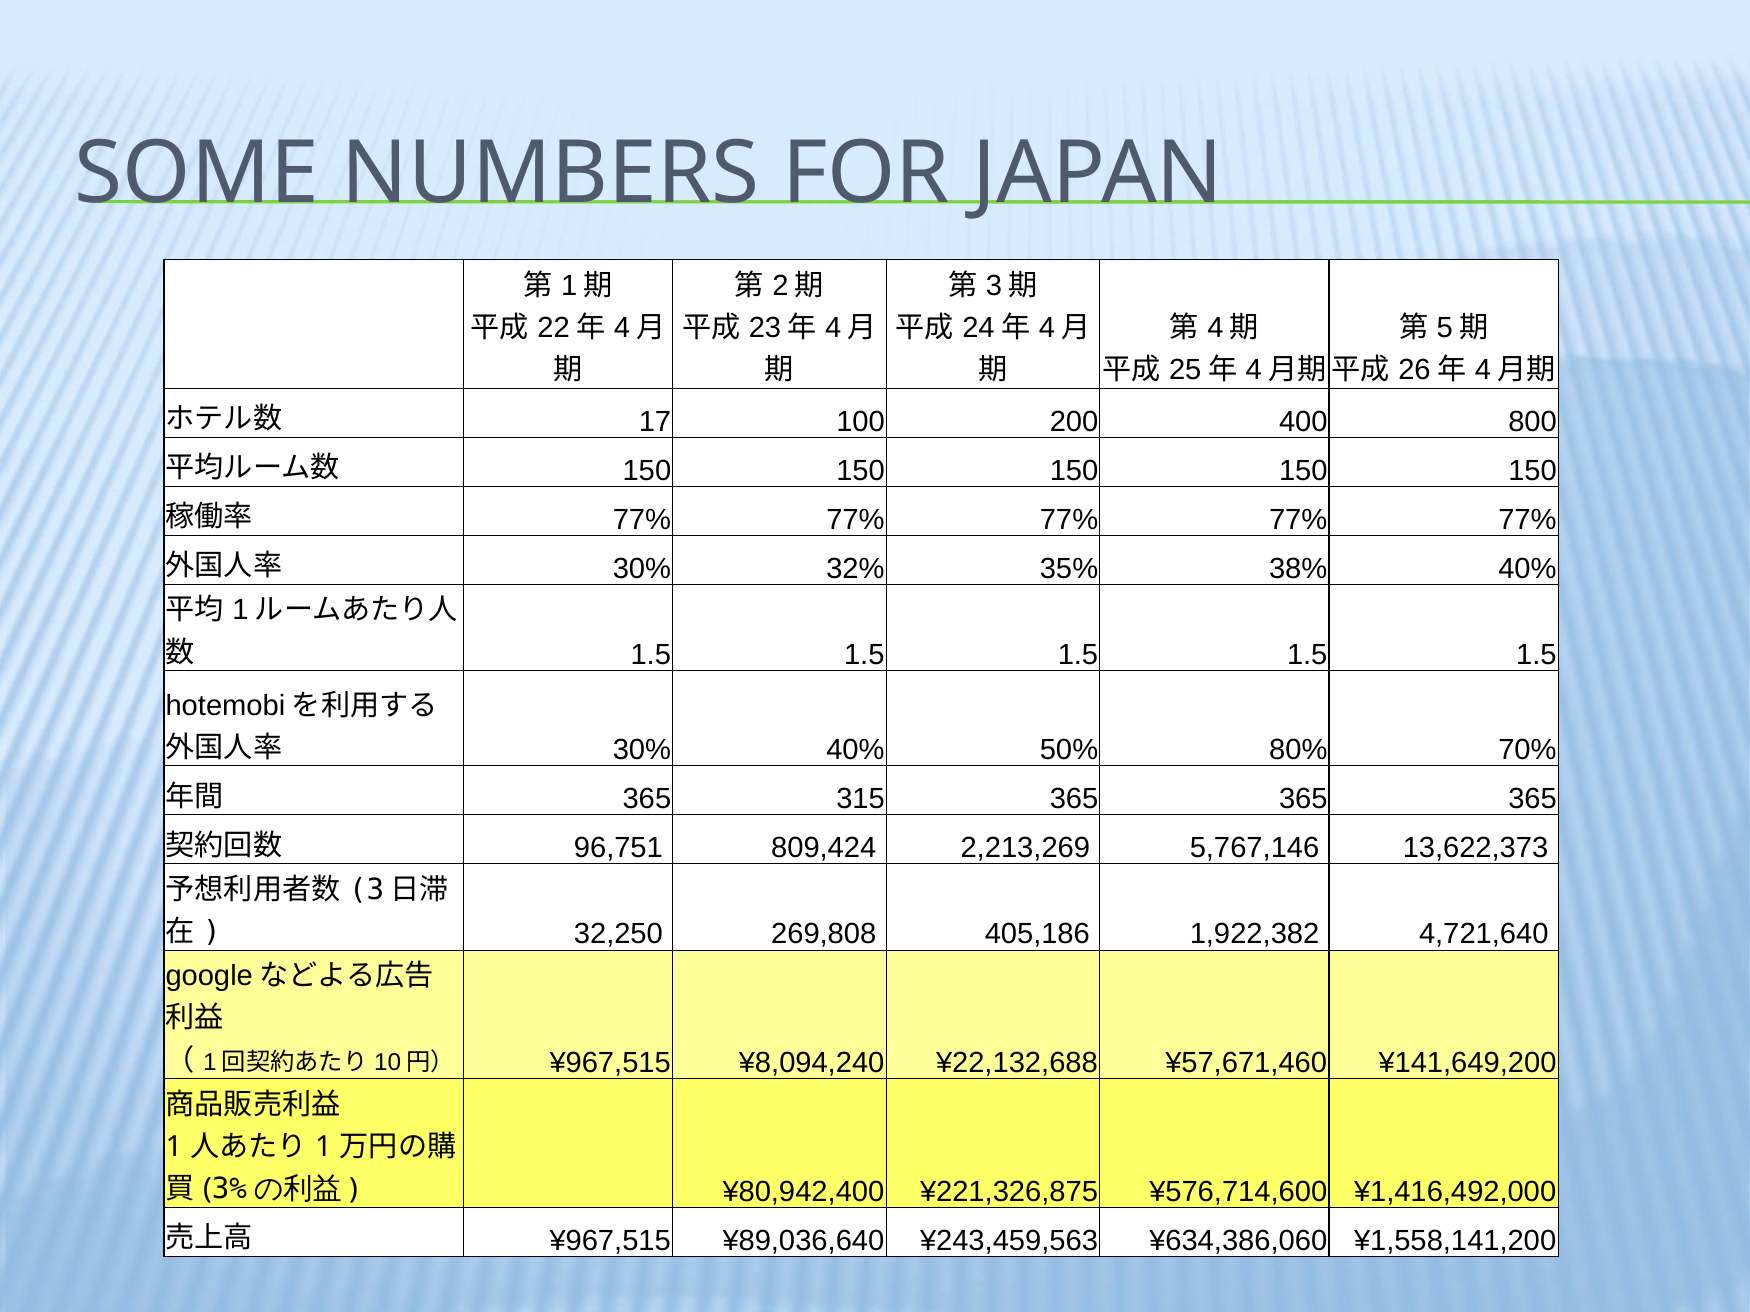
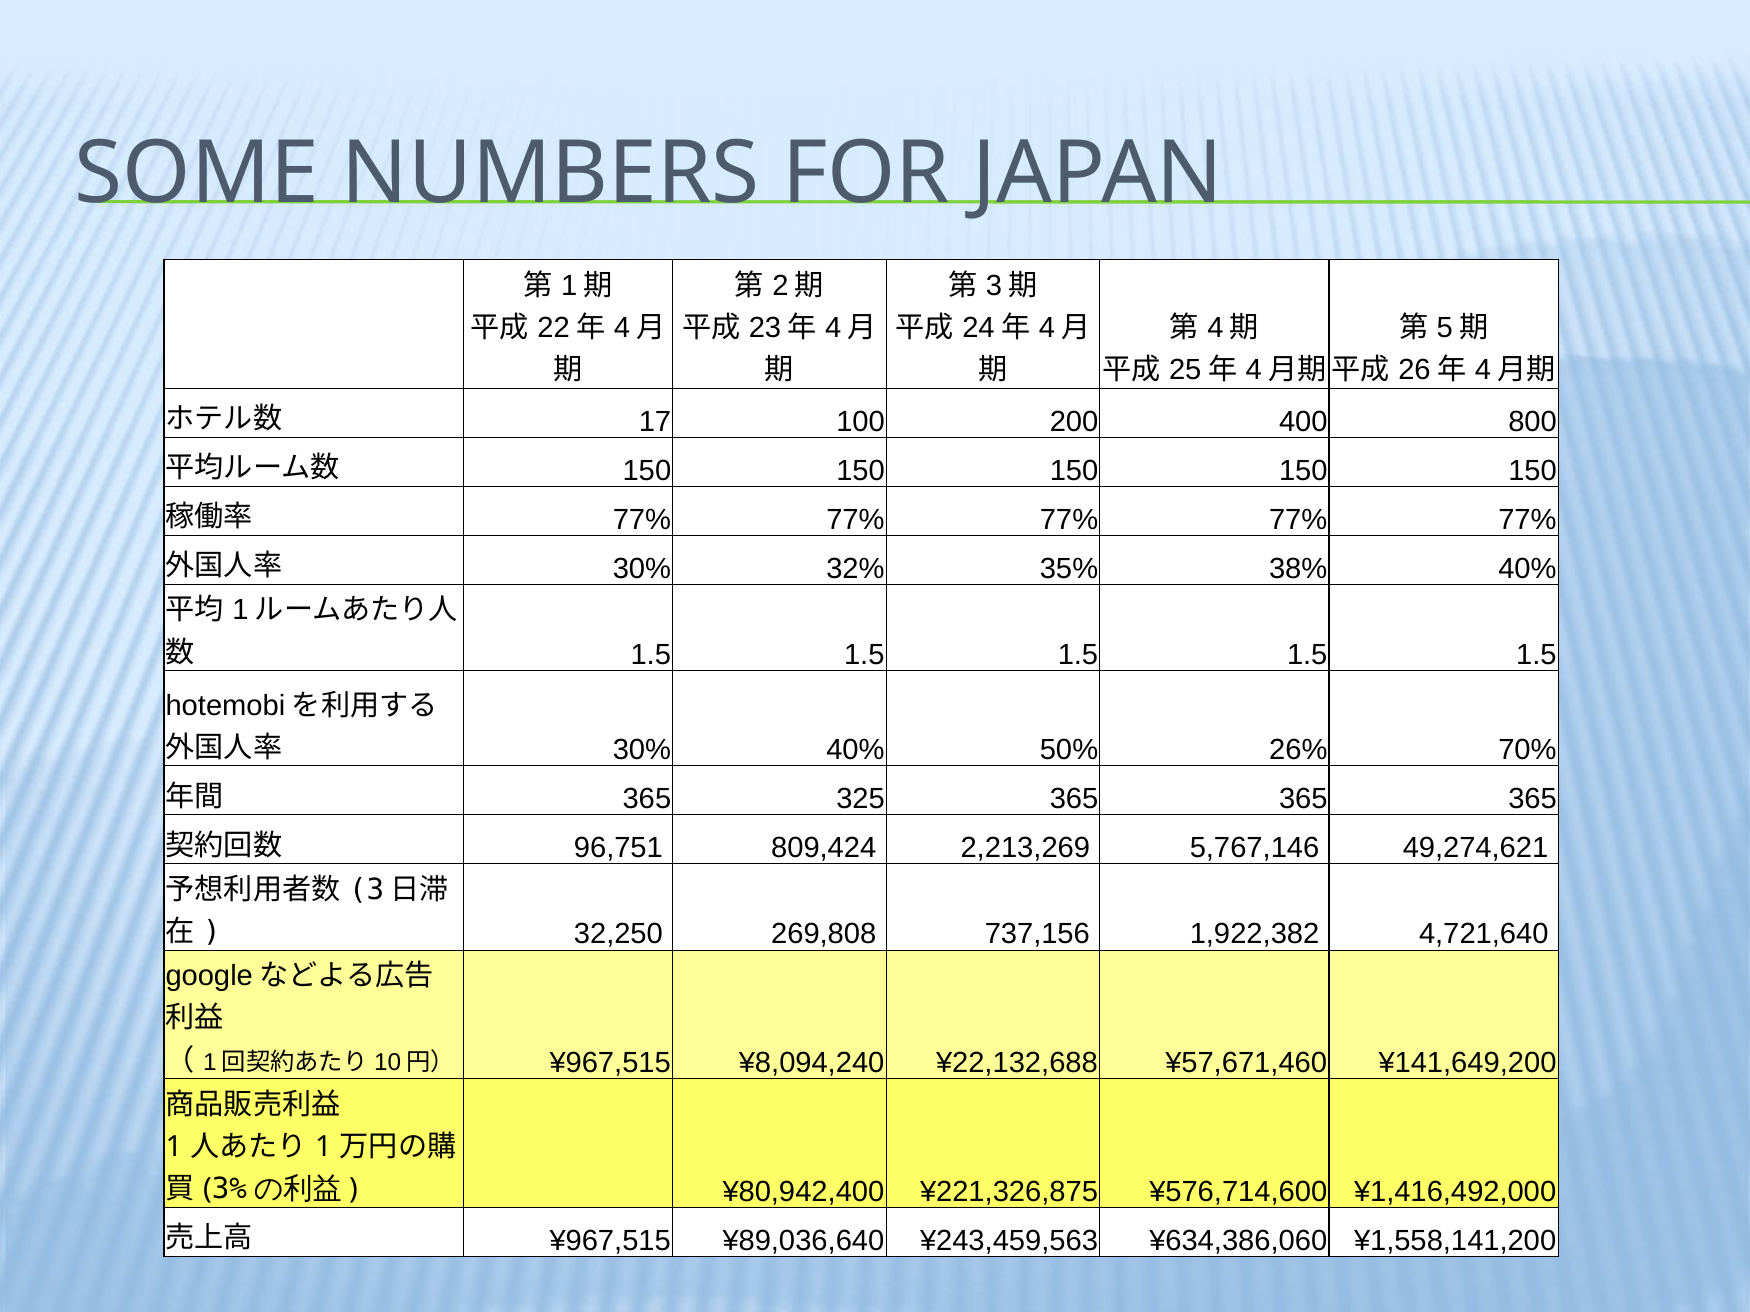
80%: 80% -> 26%
315: 315 -> 325
13,622,373: 13,622,373 -> 49,274,621
405,186: 405,186 -> 737,156
